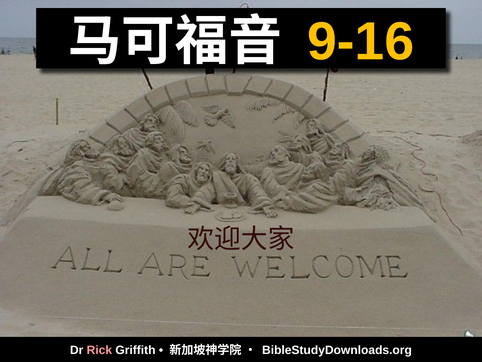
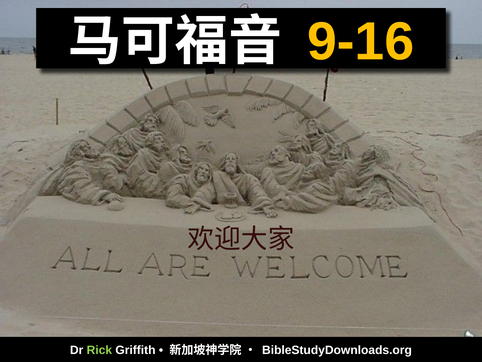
Rick colour: pink -> light green
